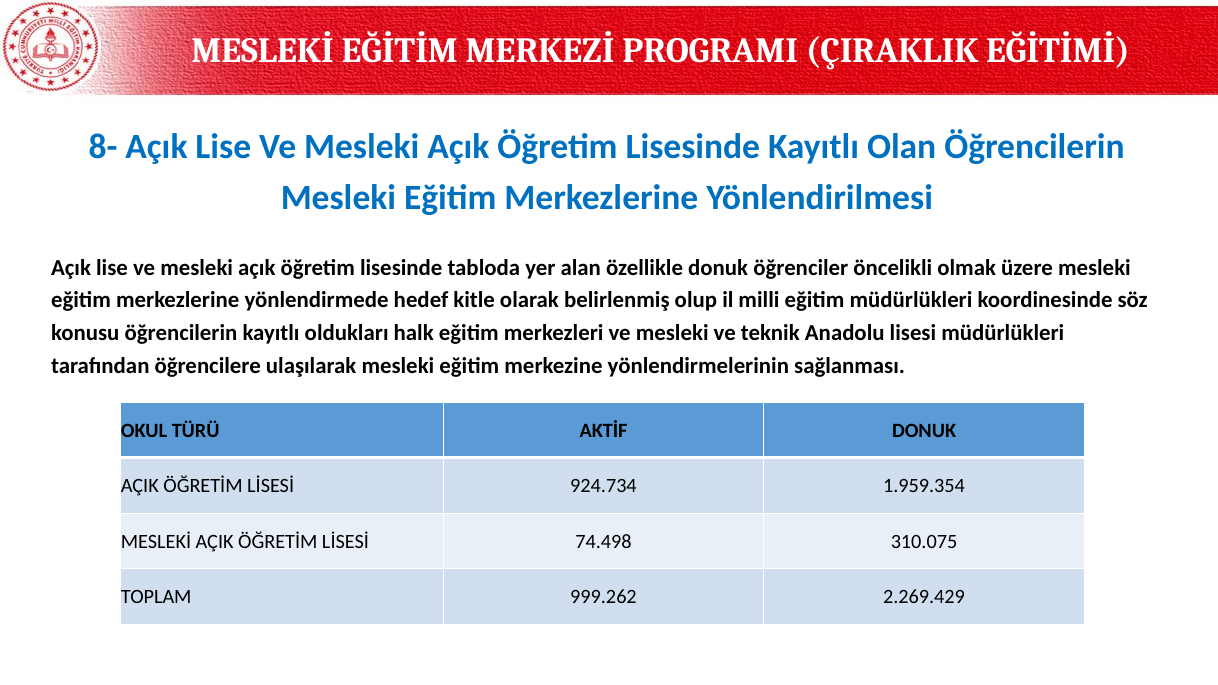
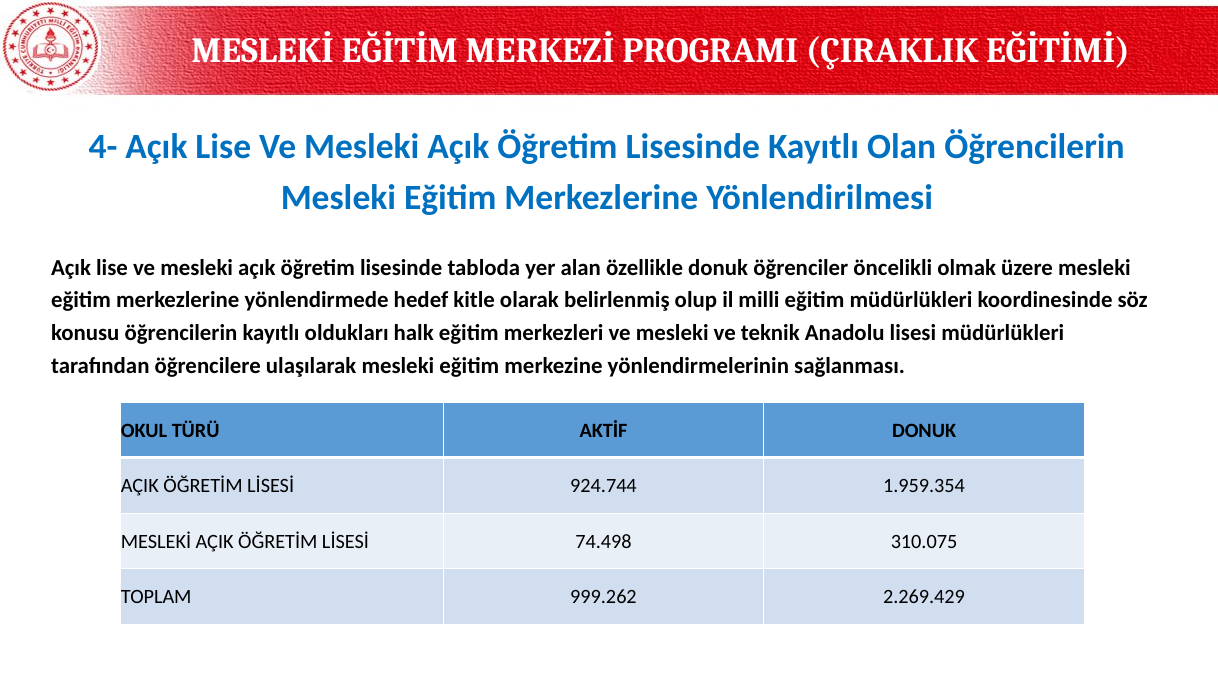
8-: 8- -> 4-
924.734: 924.734 -> 924.744
